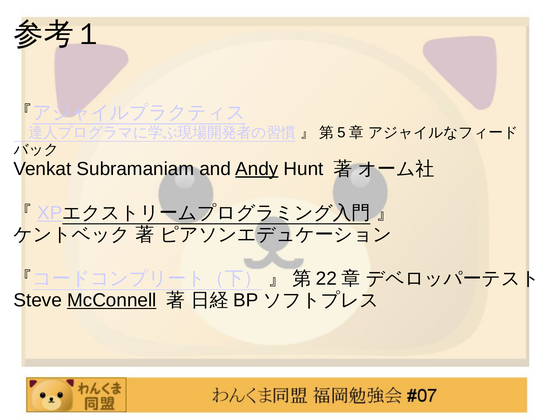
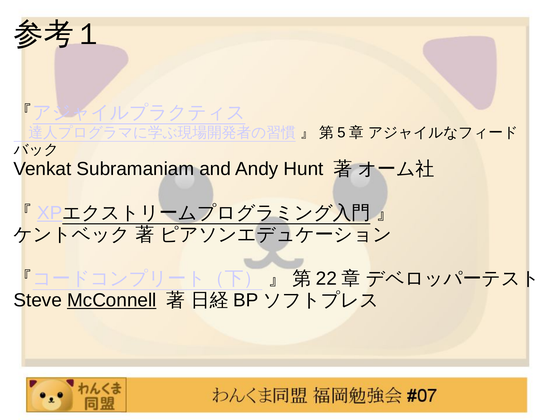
Andy underline: present -> none
